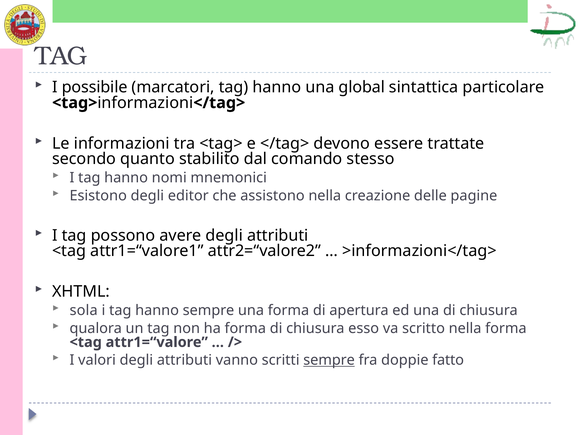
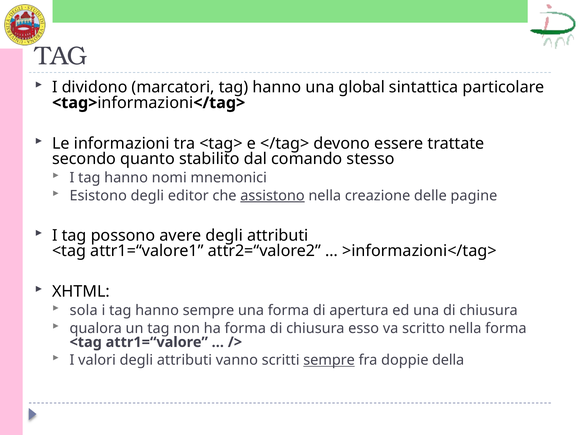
possibile: possibile -> dividono
assistono underline: none -> present
fatto: fatto -> della
